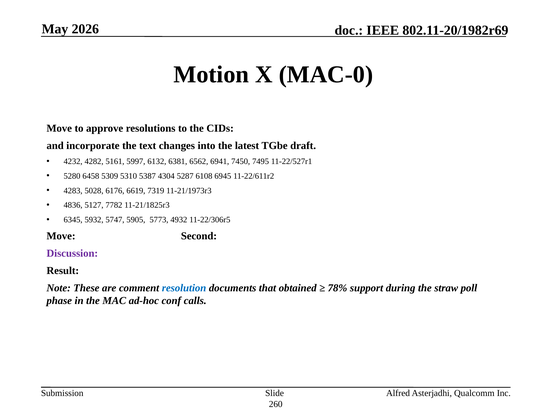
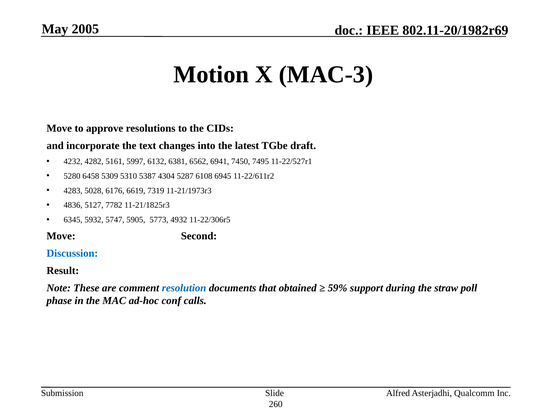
2026: 2026 -> 2005
MAC-0: MAC-0 -> MAC-3
Discussion colour: purple -> blue
78%: 78% -> 59%
